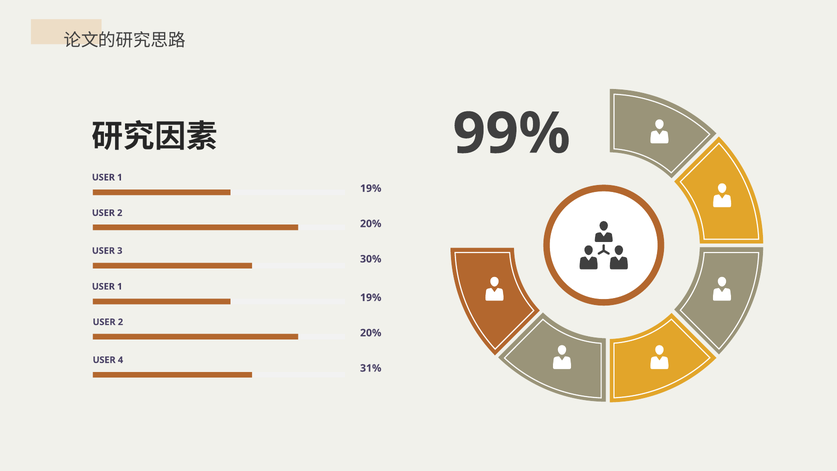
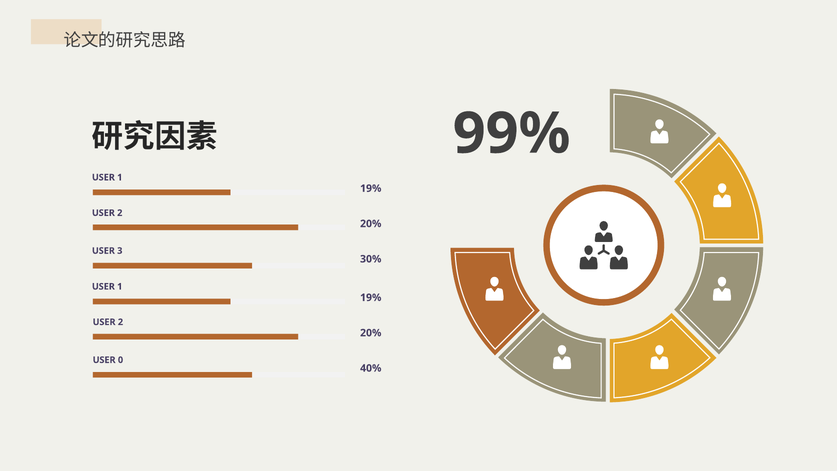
4: 4 -> 0
31%: 31% -> 40%
